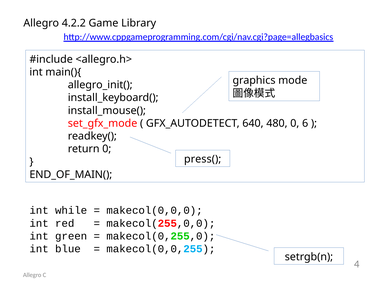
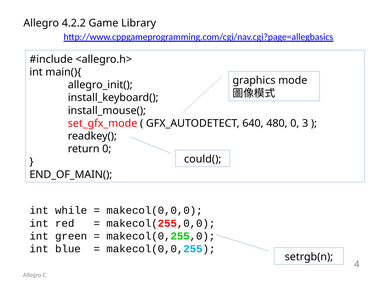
6: 6 -> 3
press(: press( -> could(
